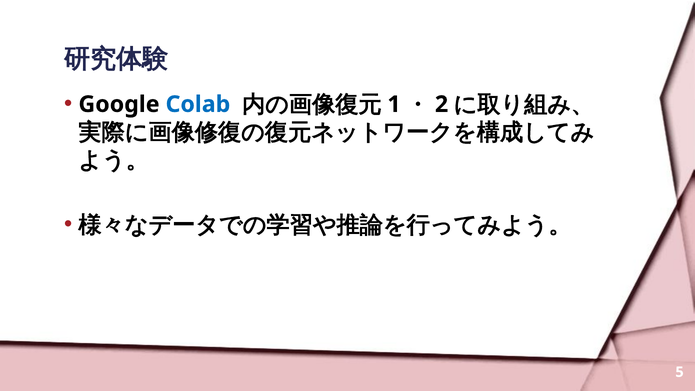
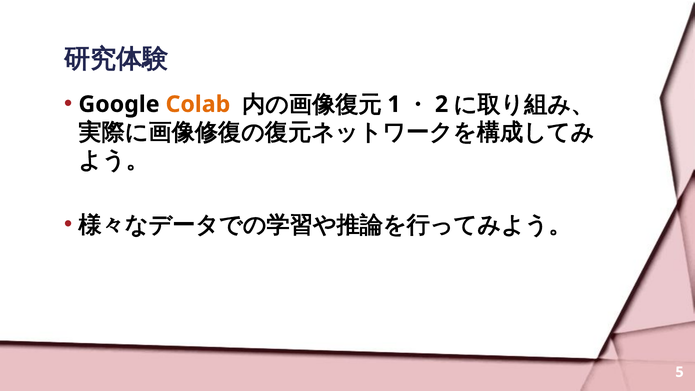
Colab colour: blue -> orange
